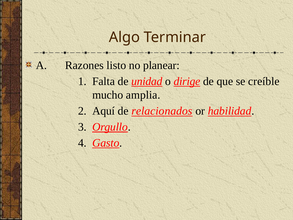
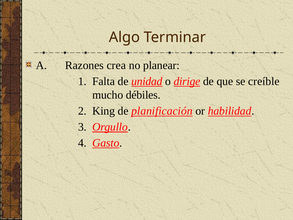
listo: listo -> crea
amplia: amplia -> débiles
Aquí: Aquí -> King
relacionados: relacionados -> planificación
